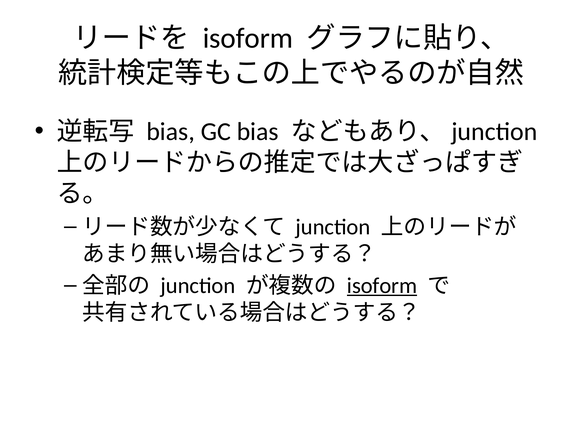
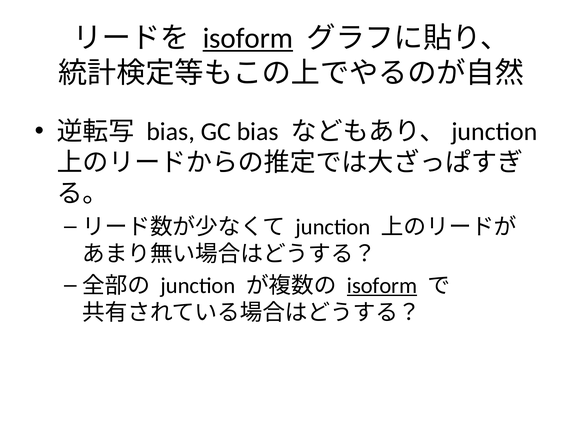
isoform at (248, 38) underline: none -> present
